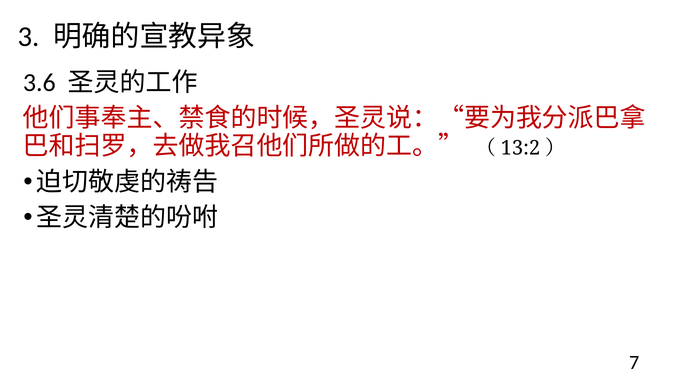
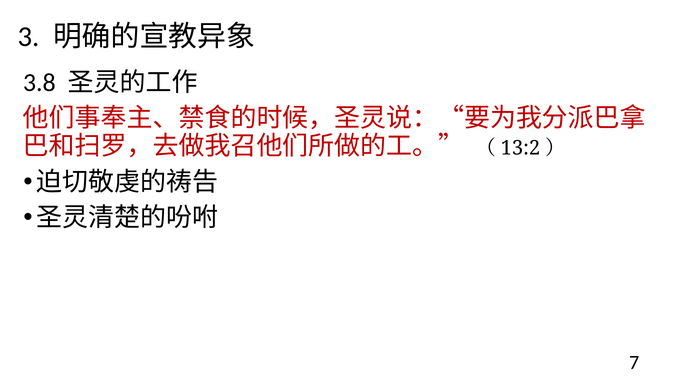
3.6: 3.6 -> 3.8
